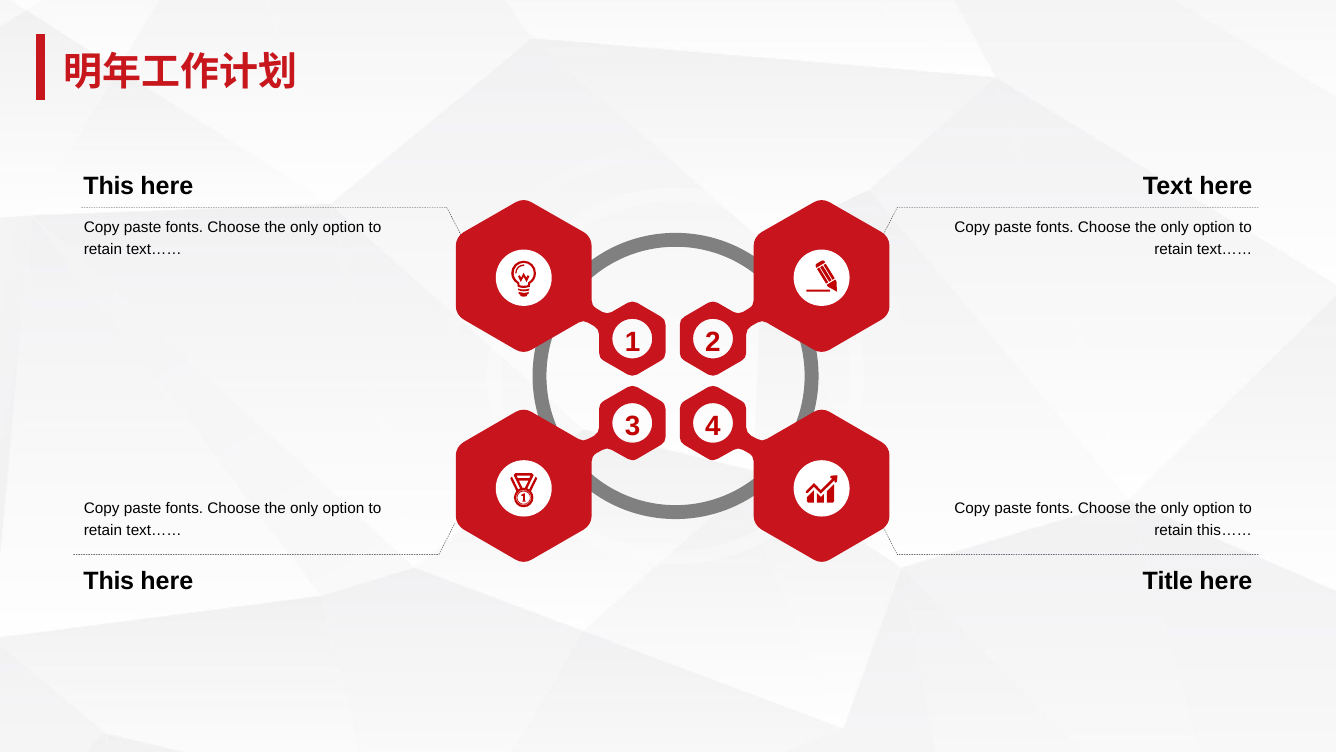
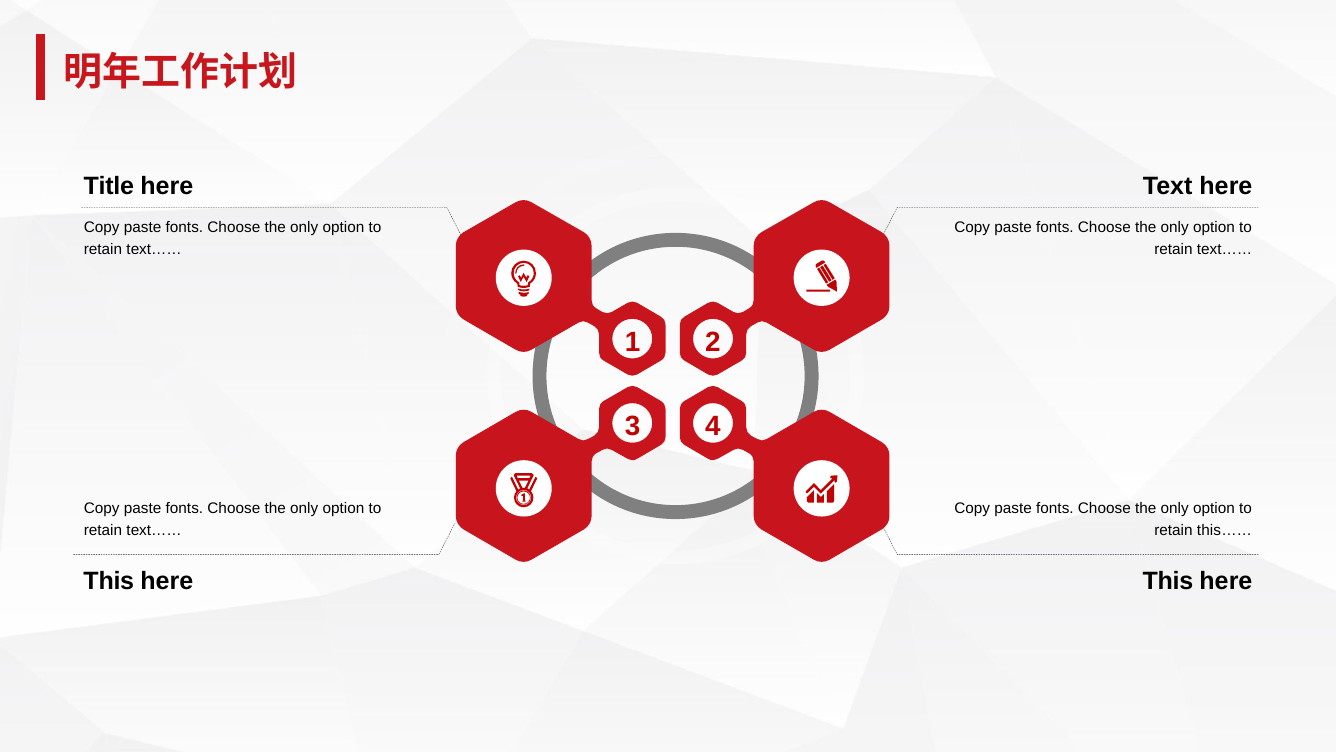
This at (109, 186): This -> Title
Title at (1168, 581): Title -> This
